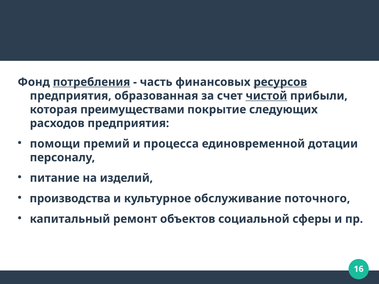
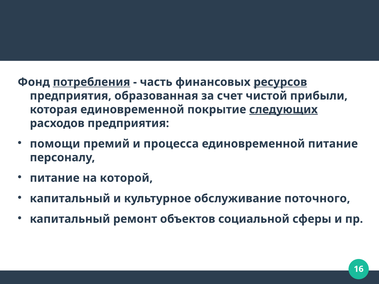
чистой underline: present -> none
которая преимуществами: преимуществами -> единовременной
следующих underline: none -> present
единовременной дотации: дотации -> питание
изделий: изделий -> которой
производства at (70, 199): производства -> капитальный
